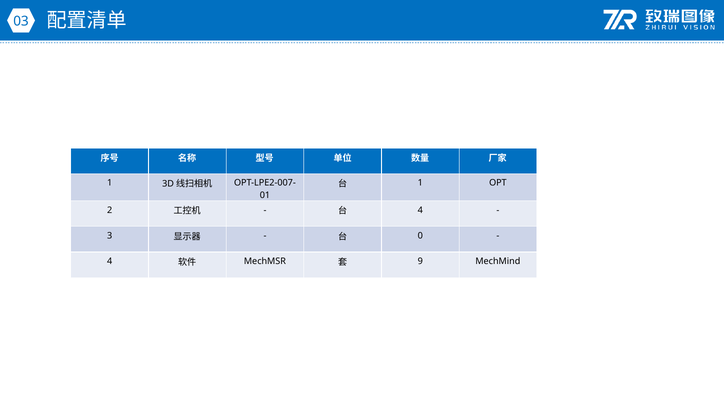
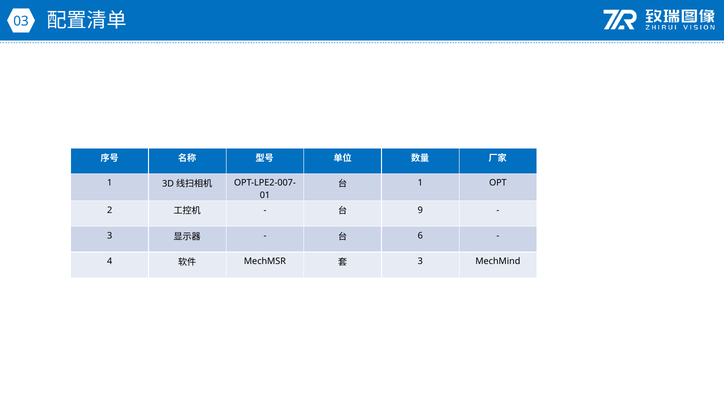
4 at (420, 210): 4 -> 9
0: 0 -> 6
9 at (420, 262): 9 -> 3
